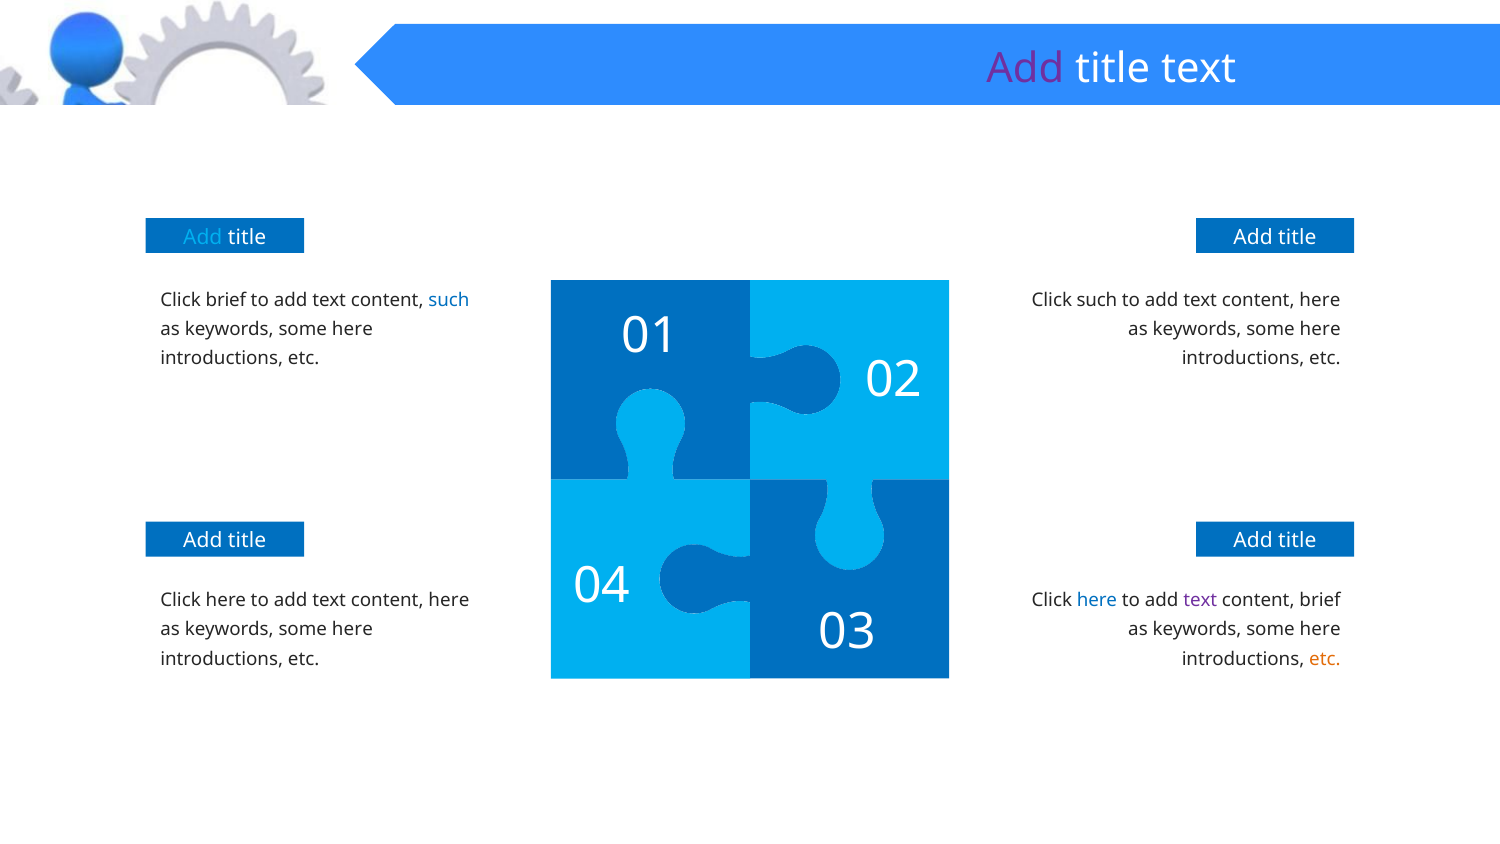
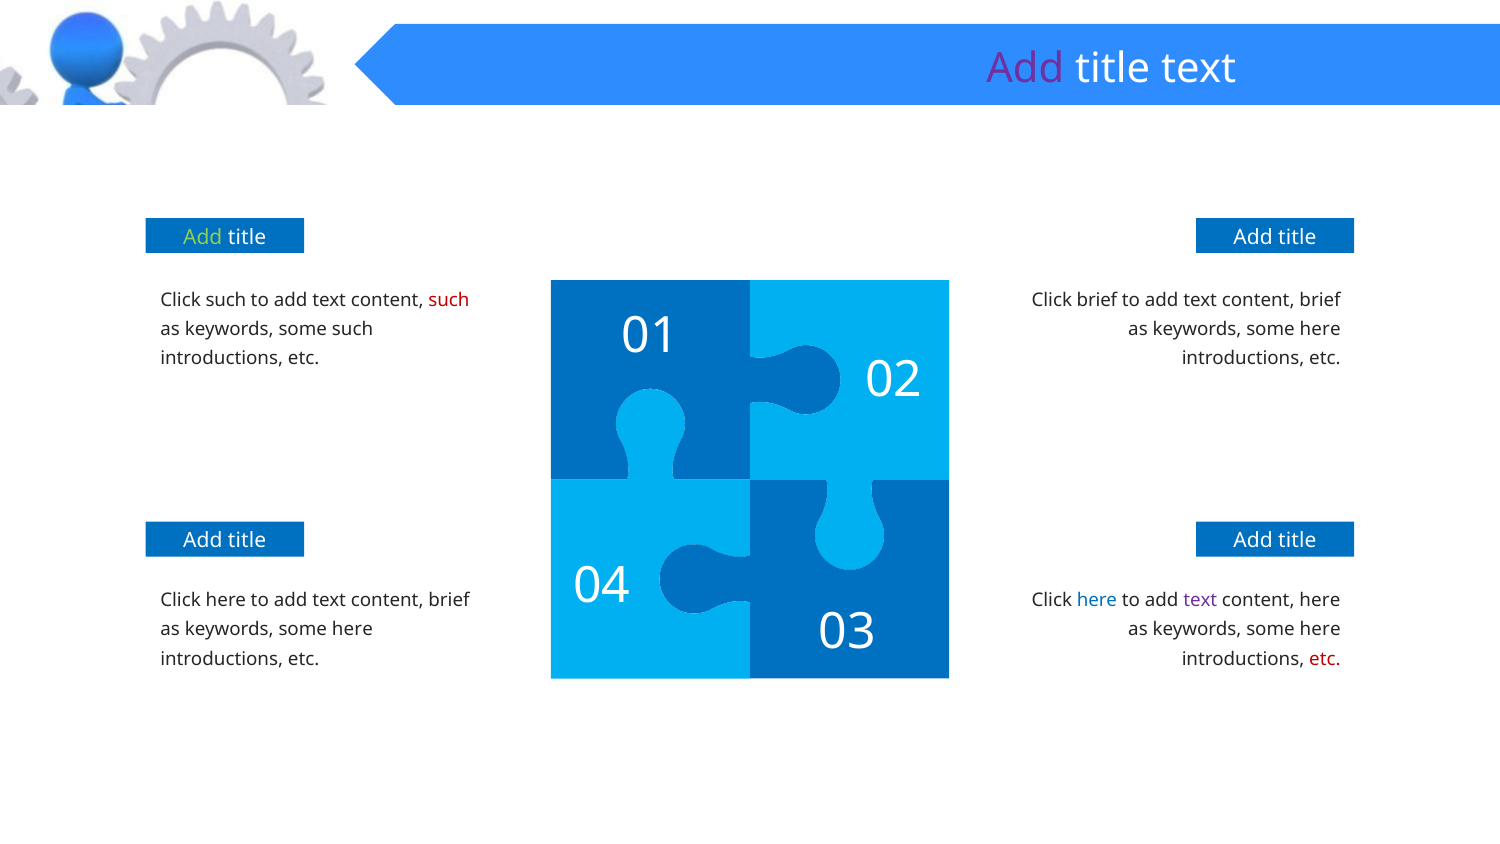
Add at (203, 237) colour: light blue -> light green
Click brief: brief -> such
such at (449, 300) colour: blue -> red
Click such: such -> brief
here at (1320, 300): here -> brief
here at (352, 329): here -> such
here at (449, 600): here -> brief
content brief: brief -> here
etc at (1325, 659) colour: orange -> red
